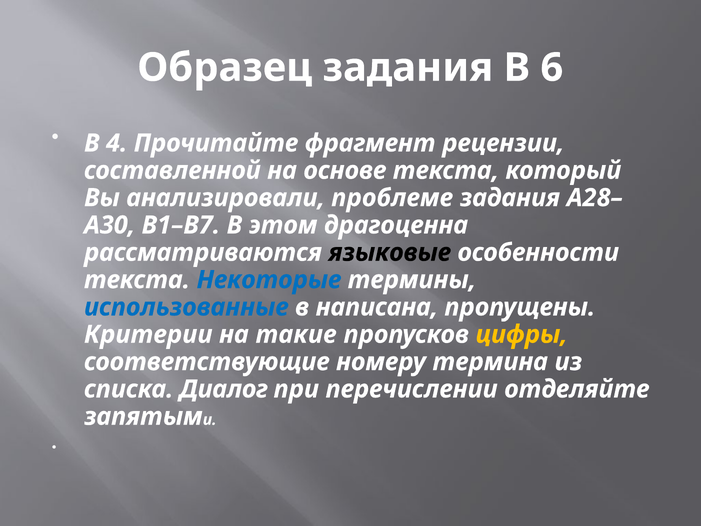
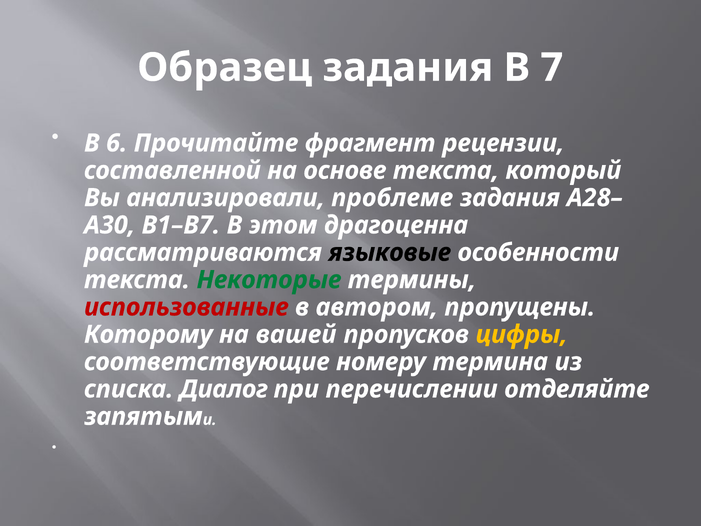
6: 6 -> 7
4: 4 -> 6
Некоторые colour: blue -> green
использованные colour: blue -> red
написана: написана -> автором
Критерии: Критерии -> Которому
такие: такие -> вашей
